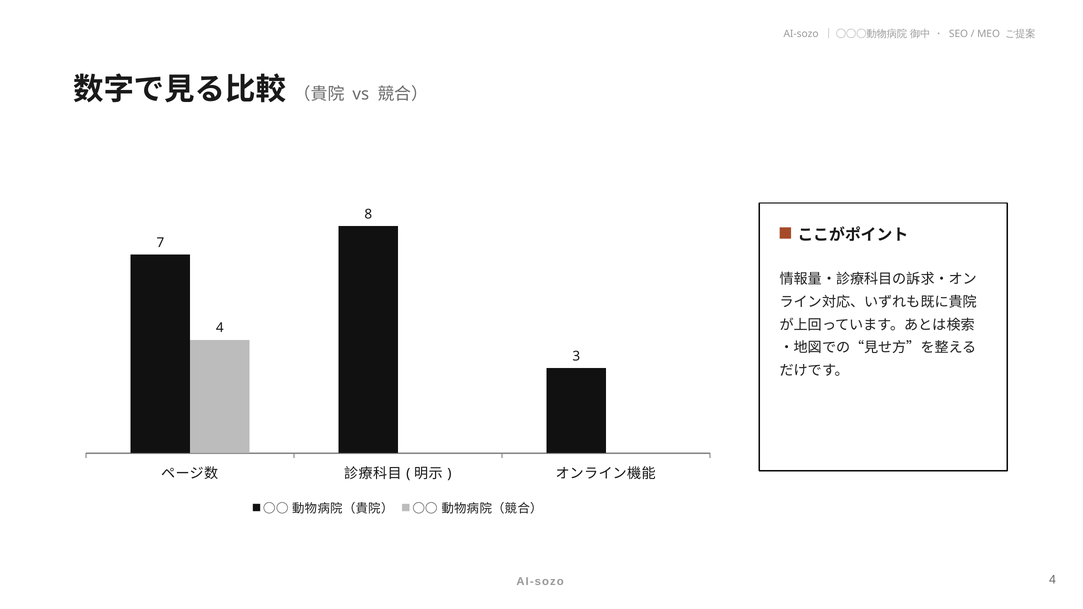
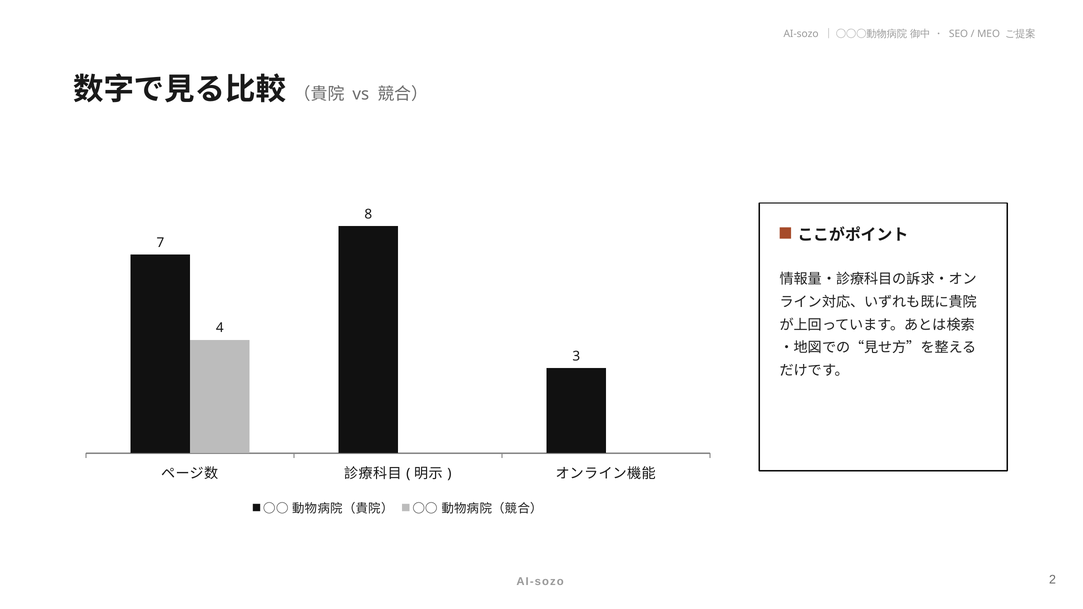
AI-sozo 4: 4 -> 2
